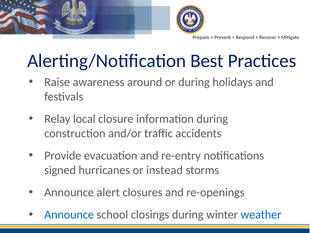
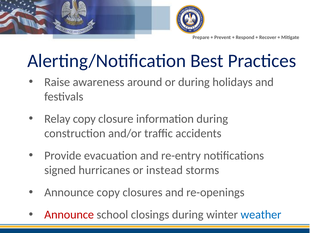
Relay local: local -> copy
Announce alert: alert -> copy
Announce at (69, 214) colour: blue -> red
